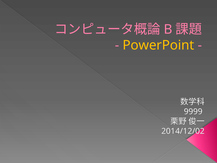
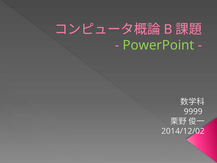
PowerPoint colour: yellow -> light green
